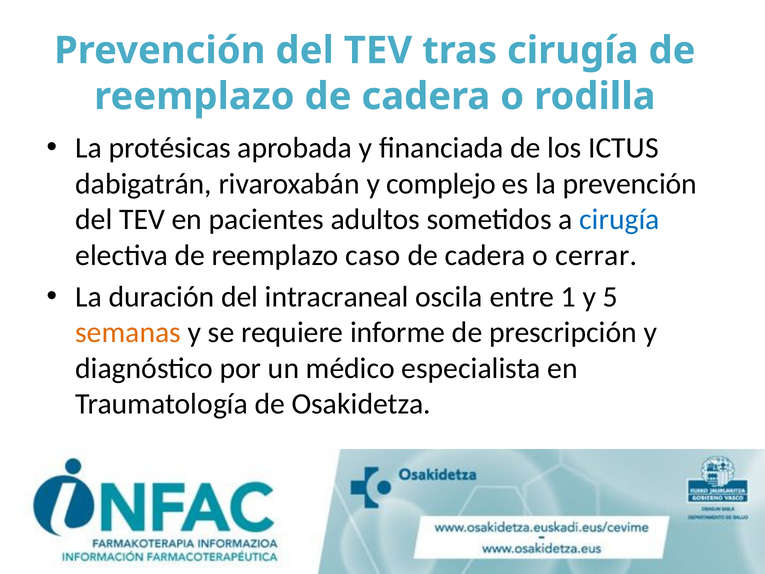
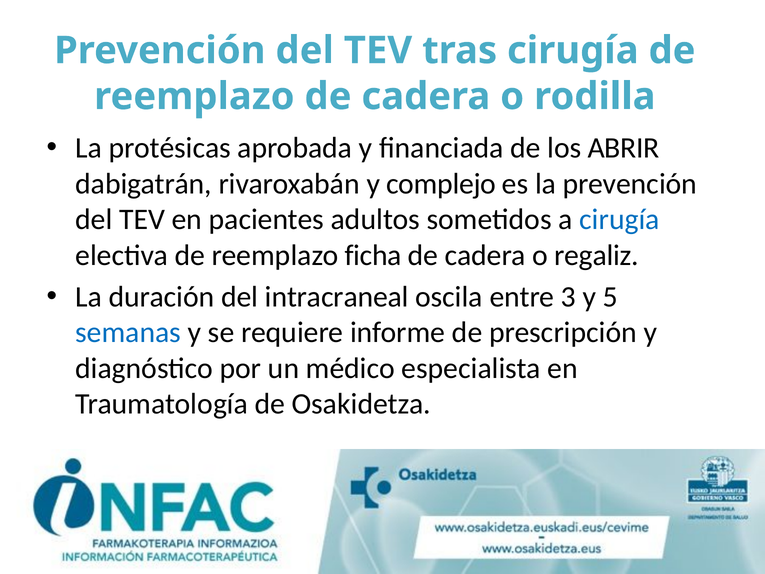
ICTUS: ICTUS -> ABRIR
caso: caso -> ficha
cerrar: cerrar -> regaliz
1: 1 -> 3
semanas colour: orange -> blue
